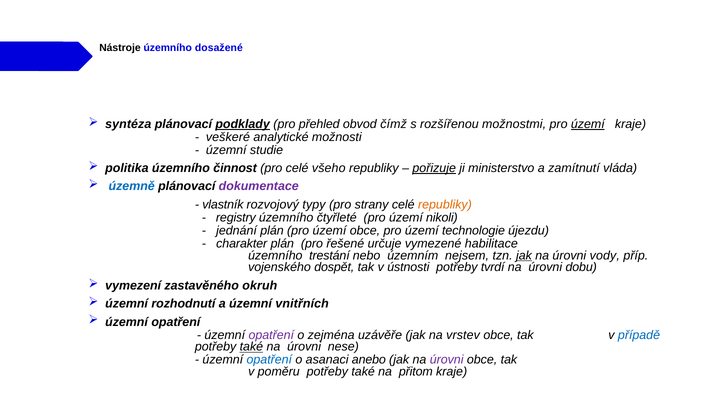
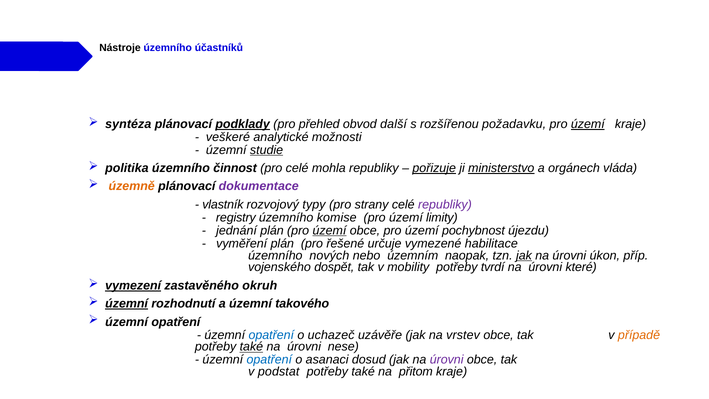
dosažené: dosažené -> účastníků
čímž: čímž -> další
možnostmi: možnostmi -> požadavku
studie underline: none -> present
všeho: všeho -> mohla
ministerstvo underline: none -> present
zamítnutí: zamítnutí -> orgánech
územně colour: blue -> orange
republiky at (445, 204) colour: orange -> purple
čtyřleté: čtyřleté -> komise
nikoli: nikoli -> limity
území at (329, 230) underline: none -> present
technologie: technologie -> pochybnost
charakter: charakter -> vyměření
trestání: trestání -> nových
nejsem: nejsem -> naopak
vody: vody -> úkon
ústnosti: ústnosti -> mobility
dobu: dobu -> které
vymezení underline: none -> present
územní at (127, 304) underline: none -> present
vnitřních: vnitřních -> takového
opatření at (271, 335) colour: purple -> blue
zejména: zejména -> uchazeč
případě colour: blue -> orange
anebo: anebo -> dosud
poměru: poměru -> podstat
